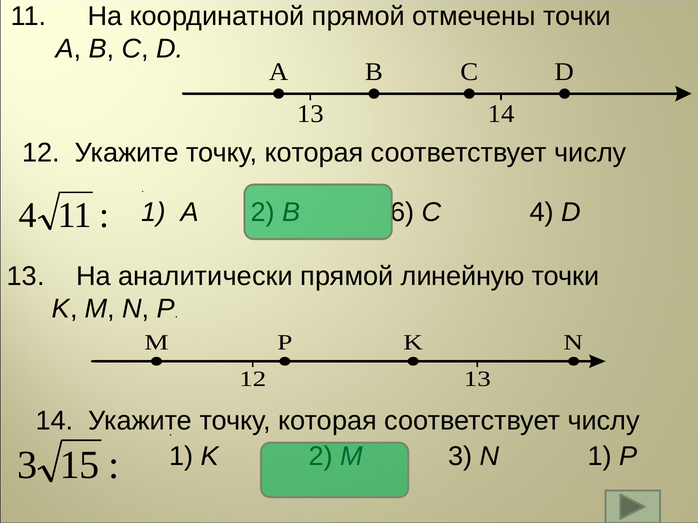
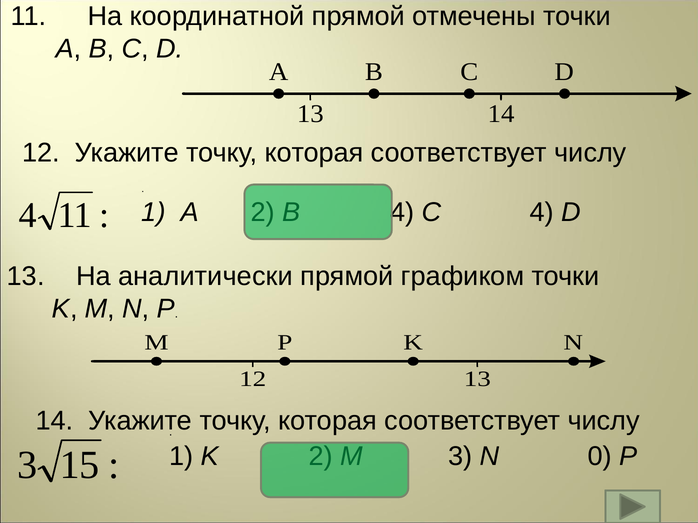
6 at (402, 213): 6 -> 4
линейную: линейную -> графиком
N 1: 1 -> 0
